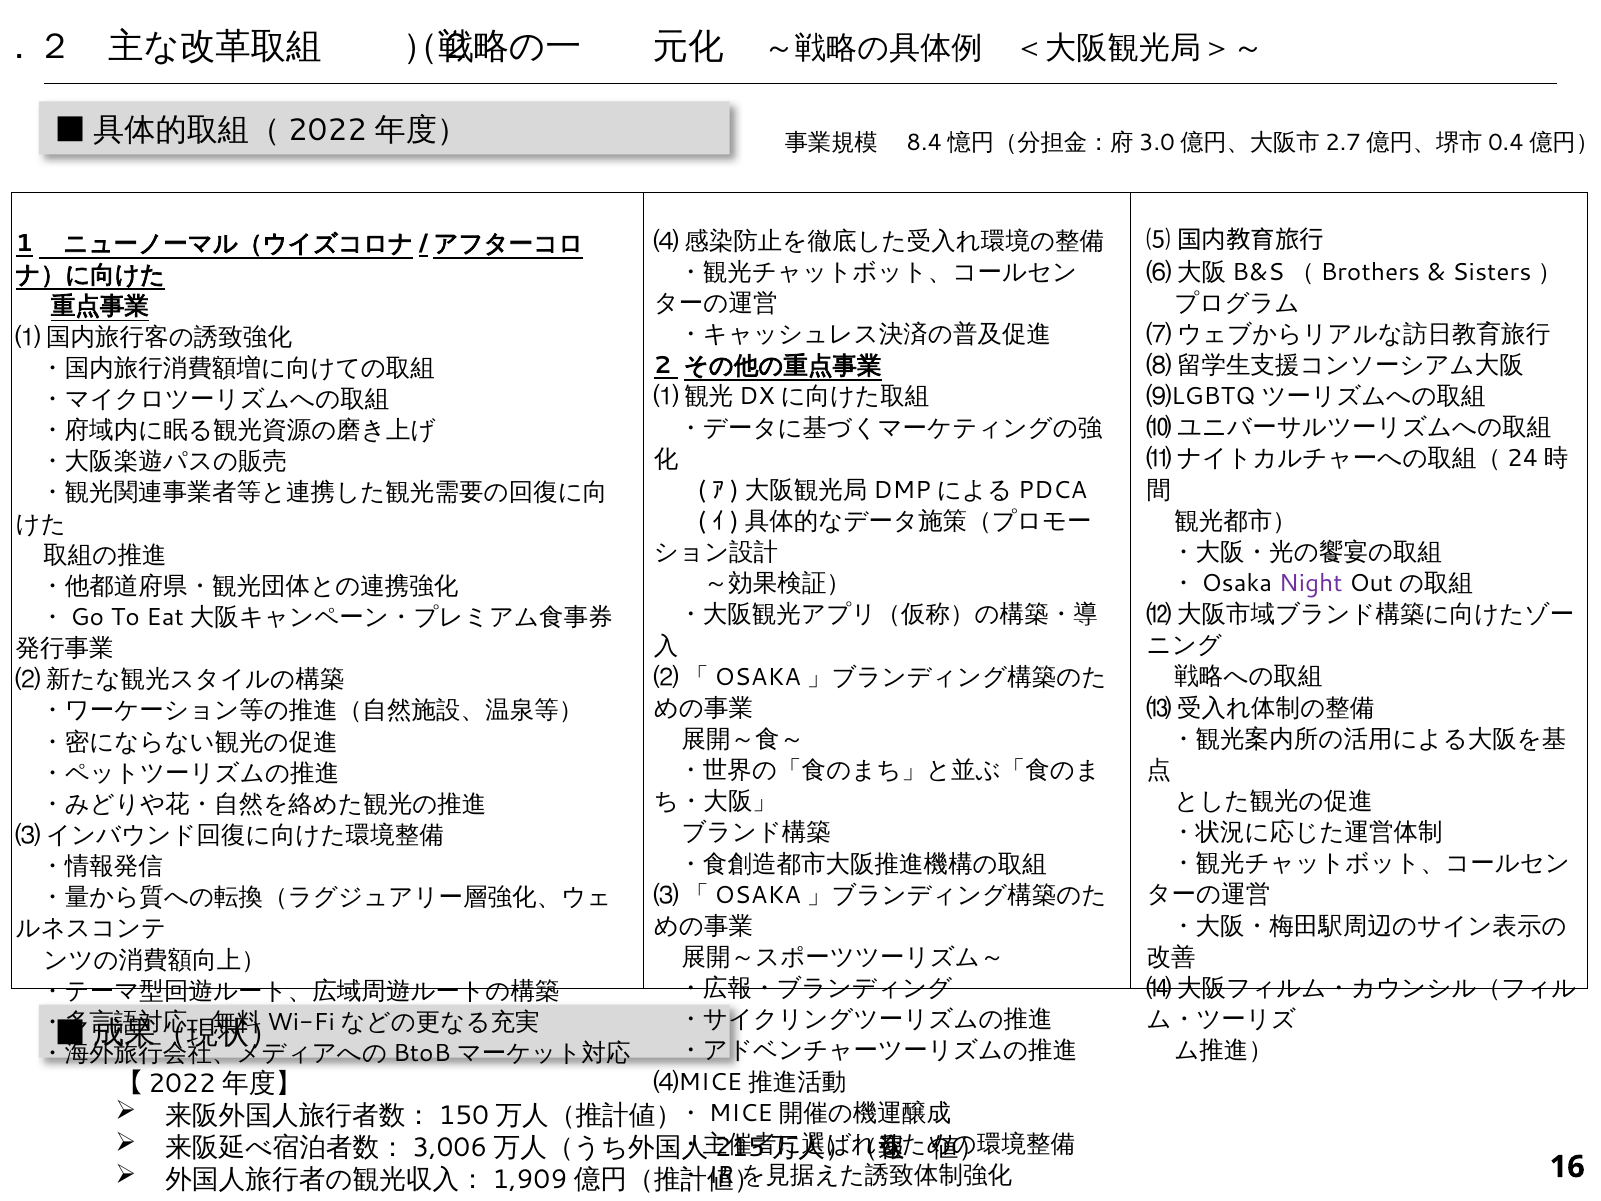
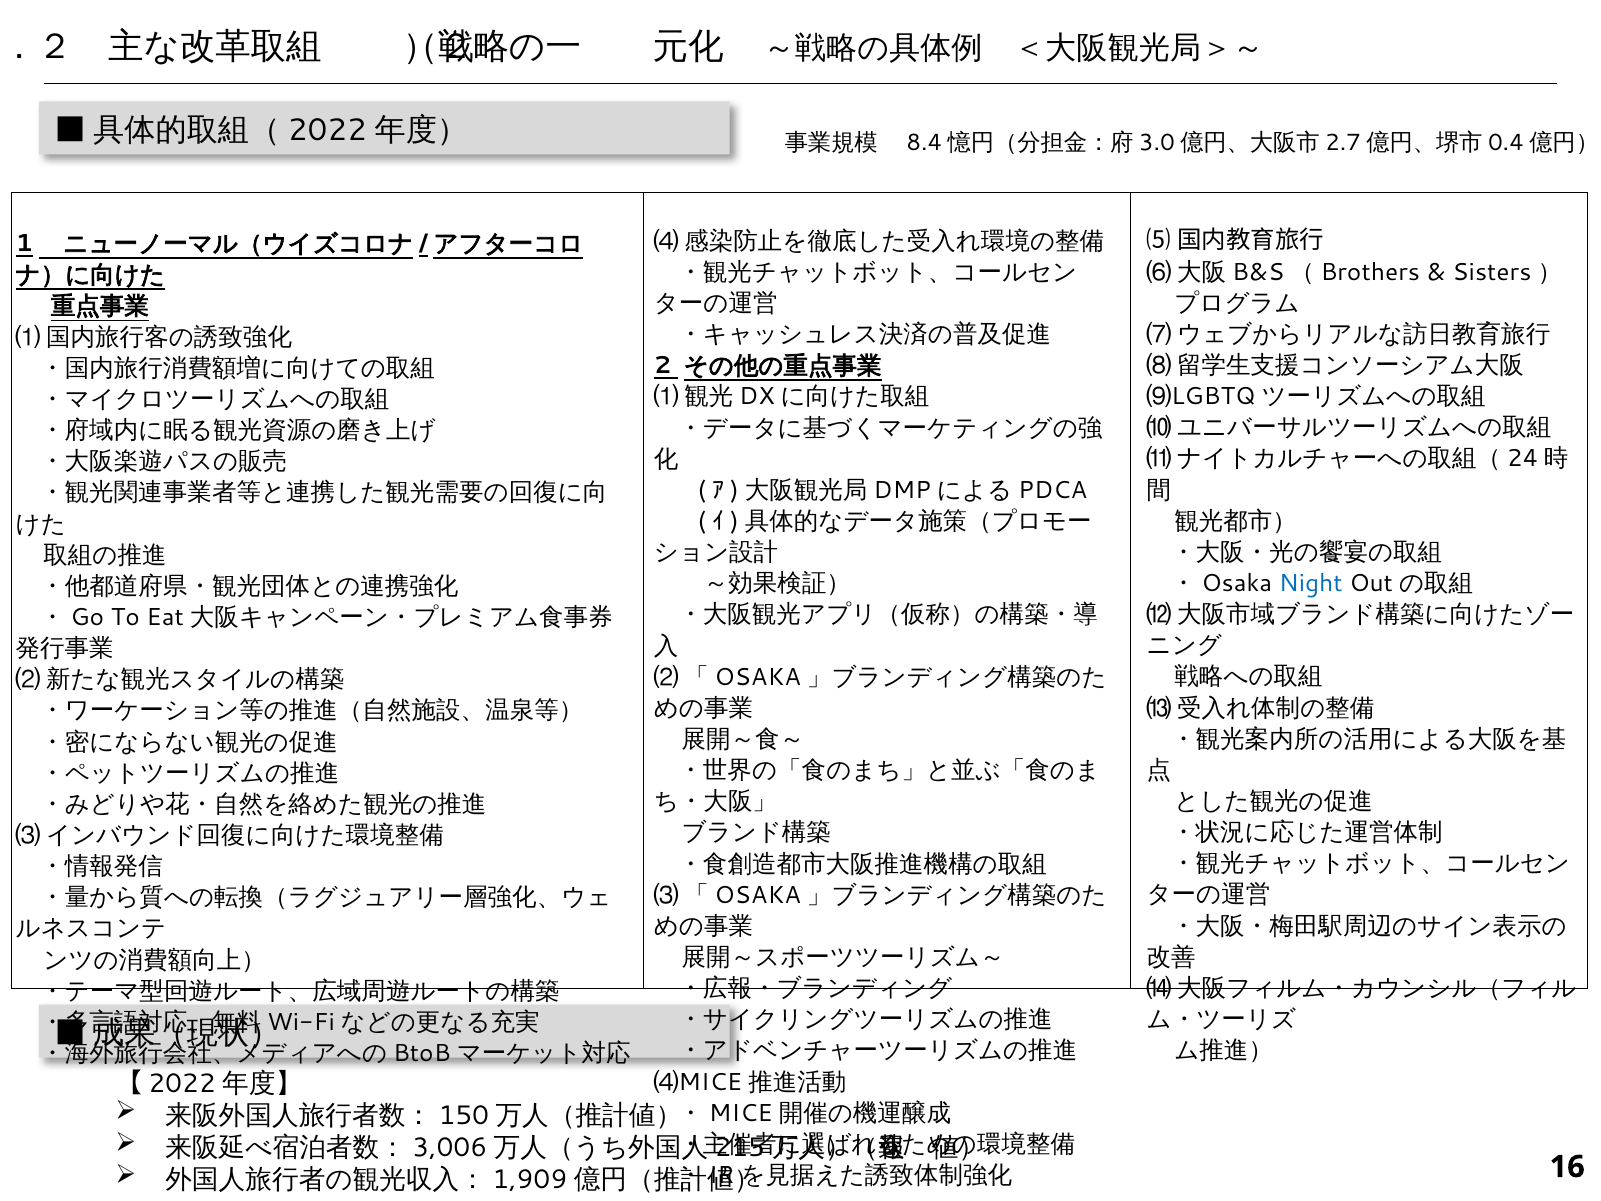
Night colour: purple -> blue
